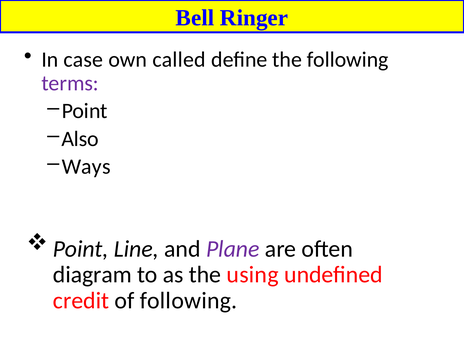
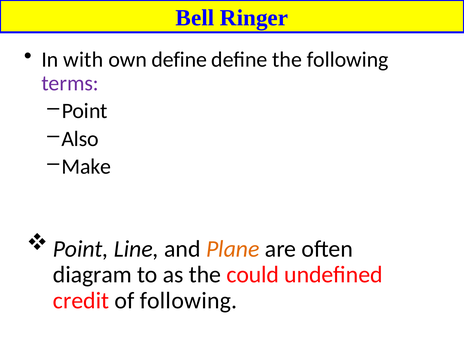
case: case -> with
own called: called -> define
Ways: Ways -> Make
Plane colour: purple -> orange
using: using -> could
